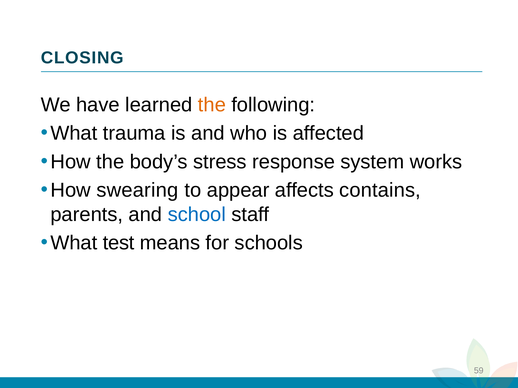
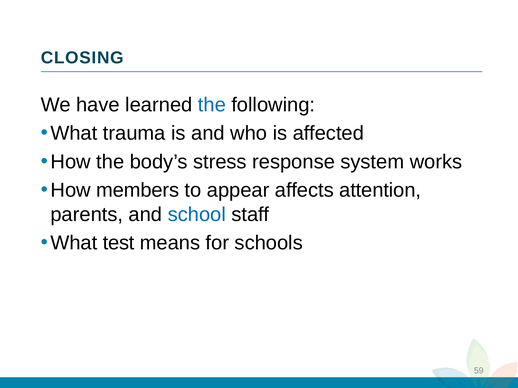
the at (212, 105) colour: orange -> blue
swearing: swearing -> members
contains: contains -> attention
